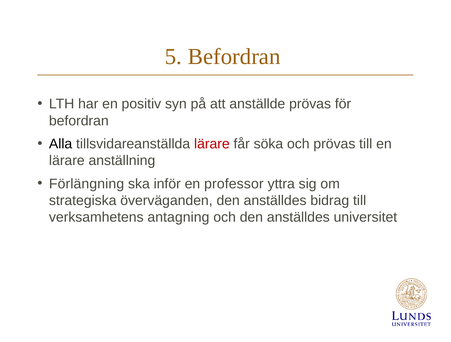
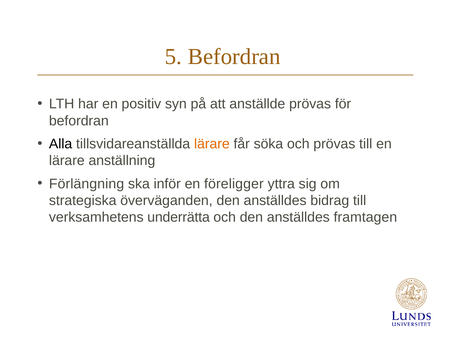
lärare at (212, 144) colour: red -> orange
professor: professor -> föreligger
antagning: antagning -> underrätta
universitet: universitet -> framtagen
